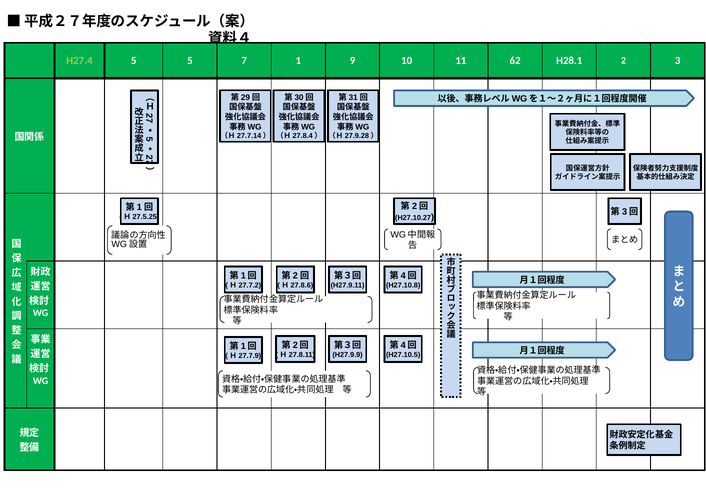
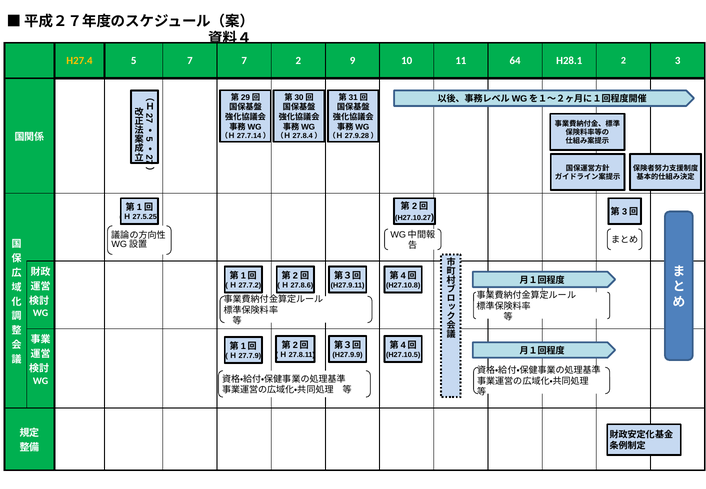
H27.4 colour: light green -> yellow
5 5: 5 -> 7
7 1: 1 -> 2
62: 62 -> 64
